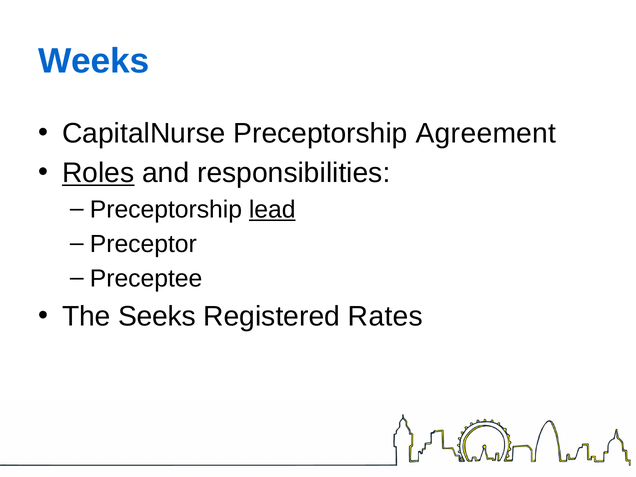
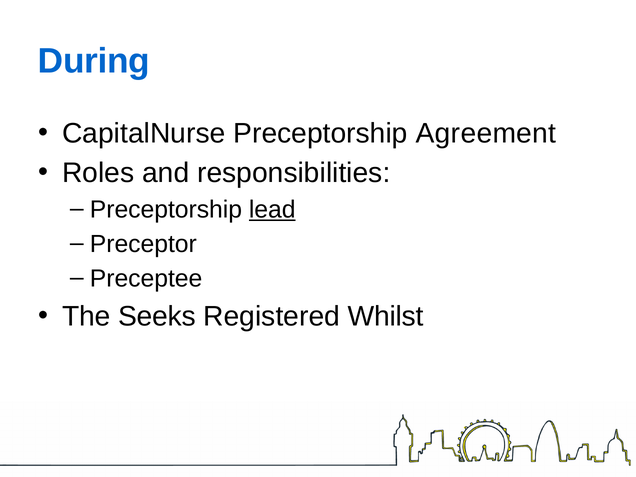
Weeks: Weeks -> During
Roles underline: present -> none
Rates: Rates -> Whilst
